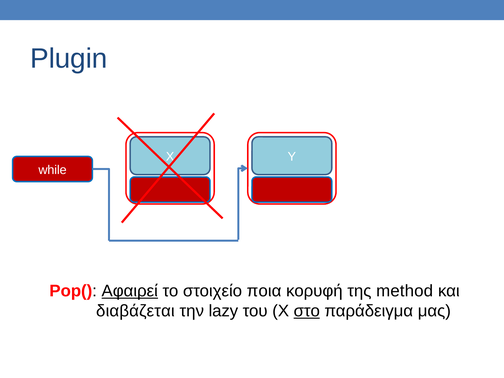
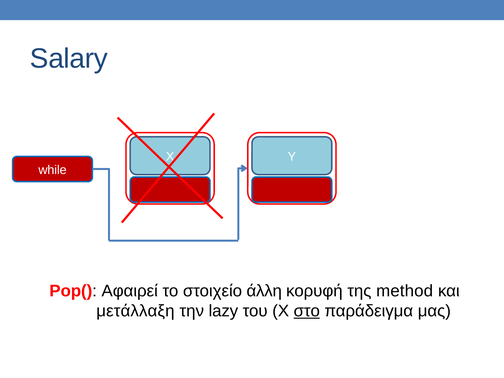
Plugin: Plugin -> Salary
Αφαιρεί underline: present -> none
ποια: ποια -> άλλη
διαβάζεται: διαβάζεται -> μετάλλαξη
